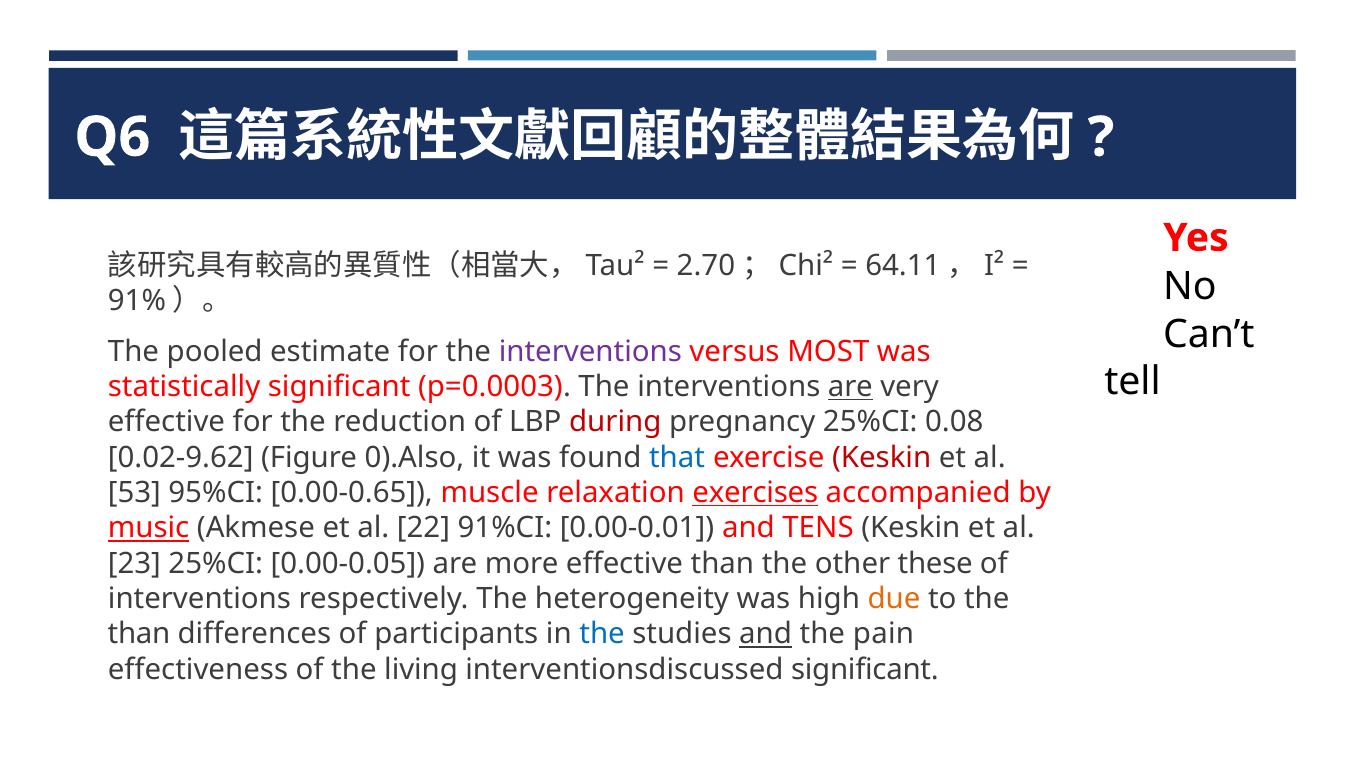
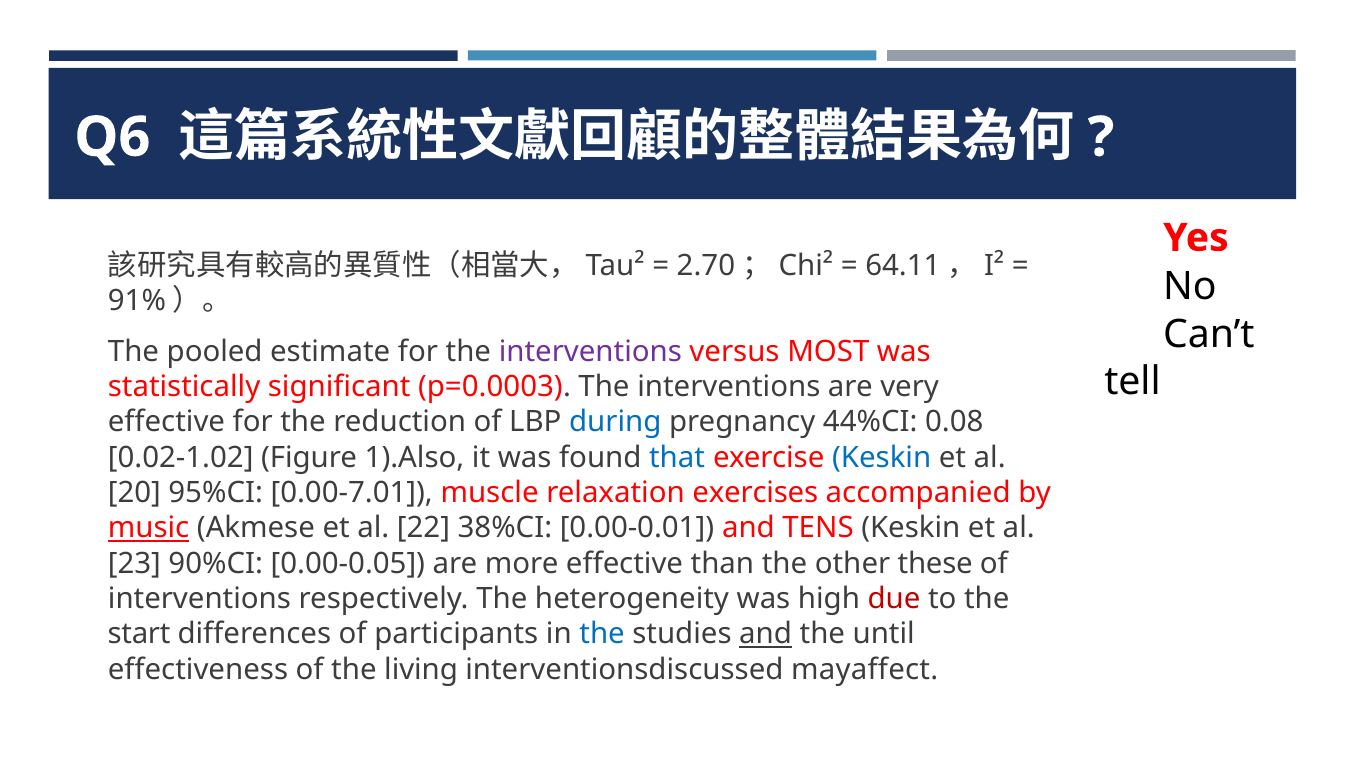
are at (850, 387) underline: present -> none
during colour: red -> blue
pregnancy 25%CI: 25%CI -> 44%CI
0.02-9.62: 0.02-9.62 -> 0.02-1.02
0).Also: 0).Also -> 1).Also
Keskin at (882, 457) colour: red -> blue
53: 53 -> 20
0.00-0.65: 0.00-0.65 -> 0.00-7.01
exercises underline: present -> none
91%CI: 91%CI -> 38%CI
23 25%CI: 25%CI -> 90%CI
due colour: orange -> red
than at (139, 634): than -> start
pain: pain -> until
interventionsdiscussed significant: significant -> mayaffect
